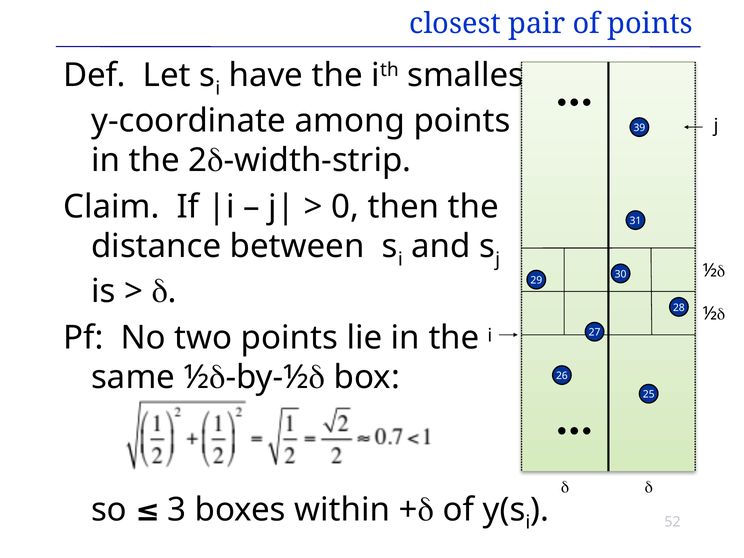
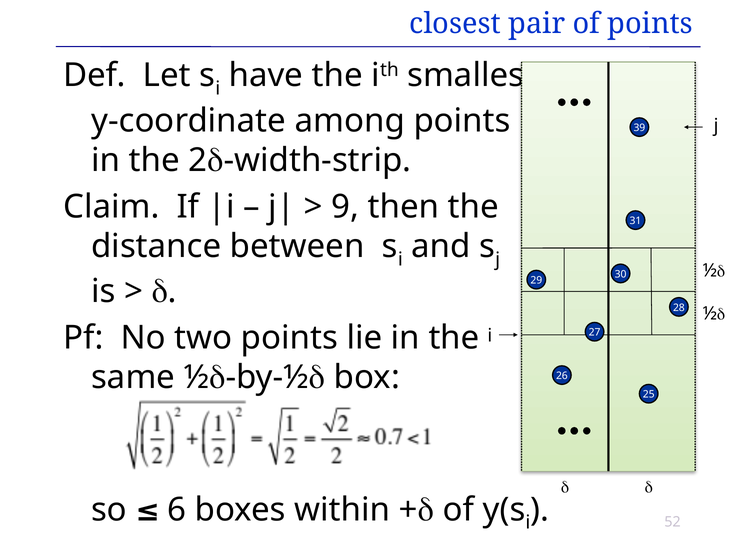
0: 0 -> 9
3: 3 -> 6
